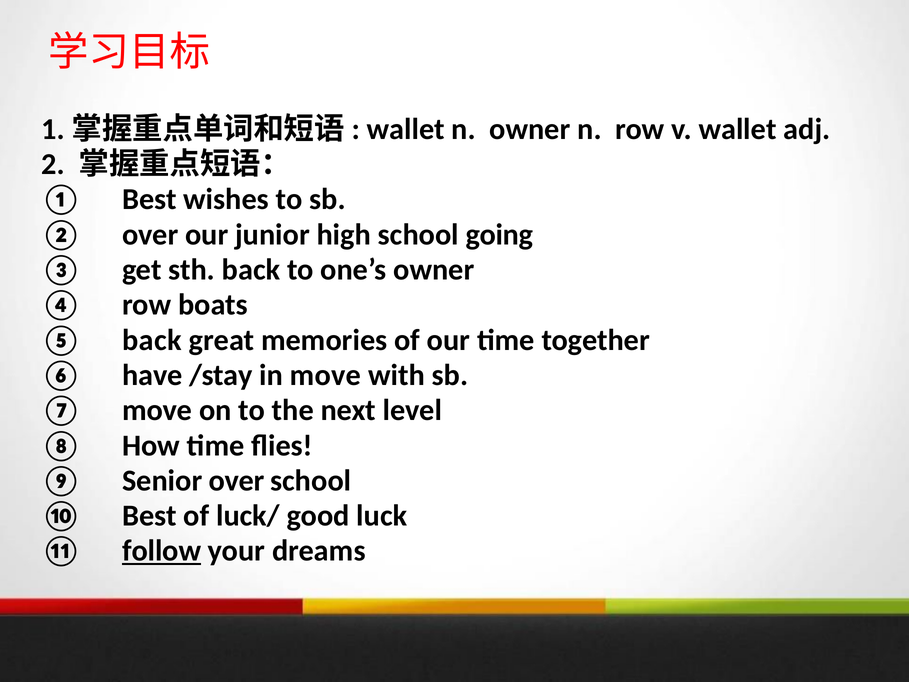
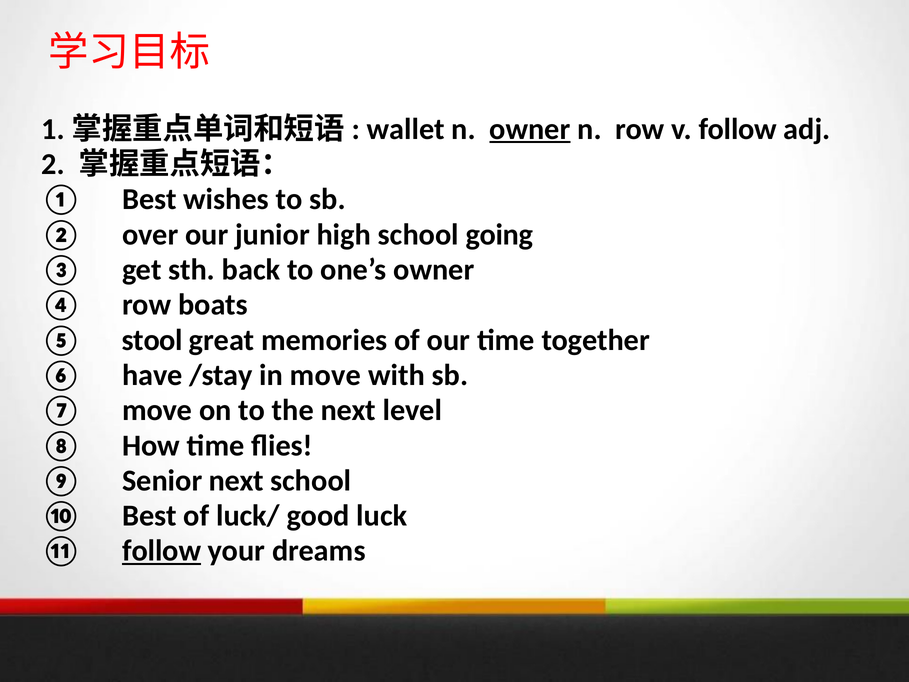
owner at (530, 129) underline: none -> present
v wallet: wallet -> follow
back at (152, 340): back -> stool
Senior over: over -> next
